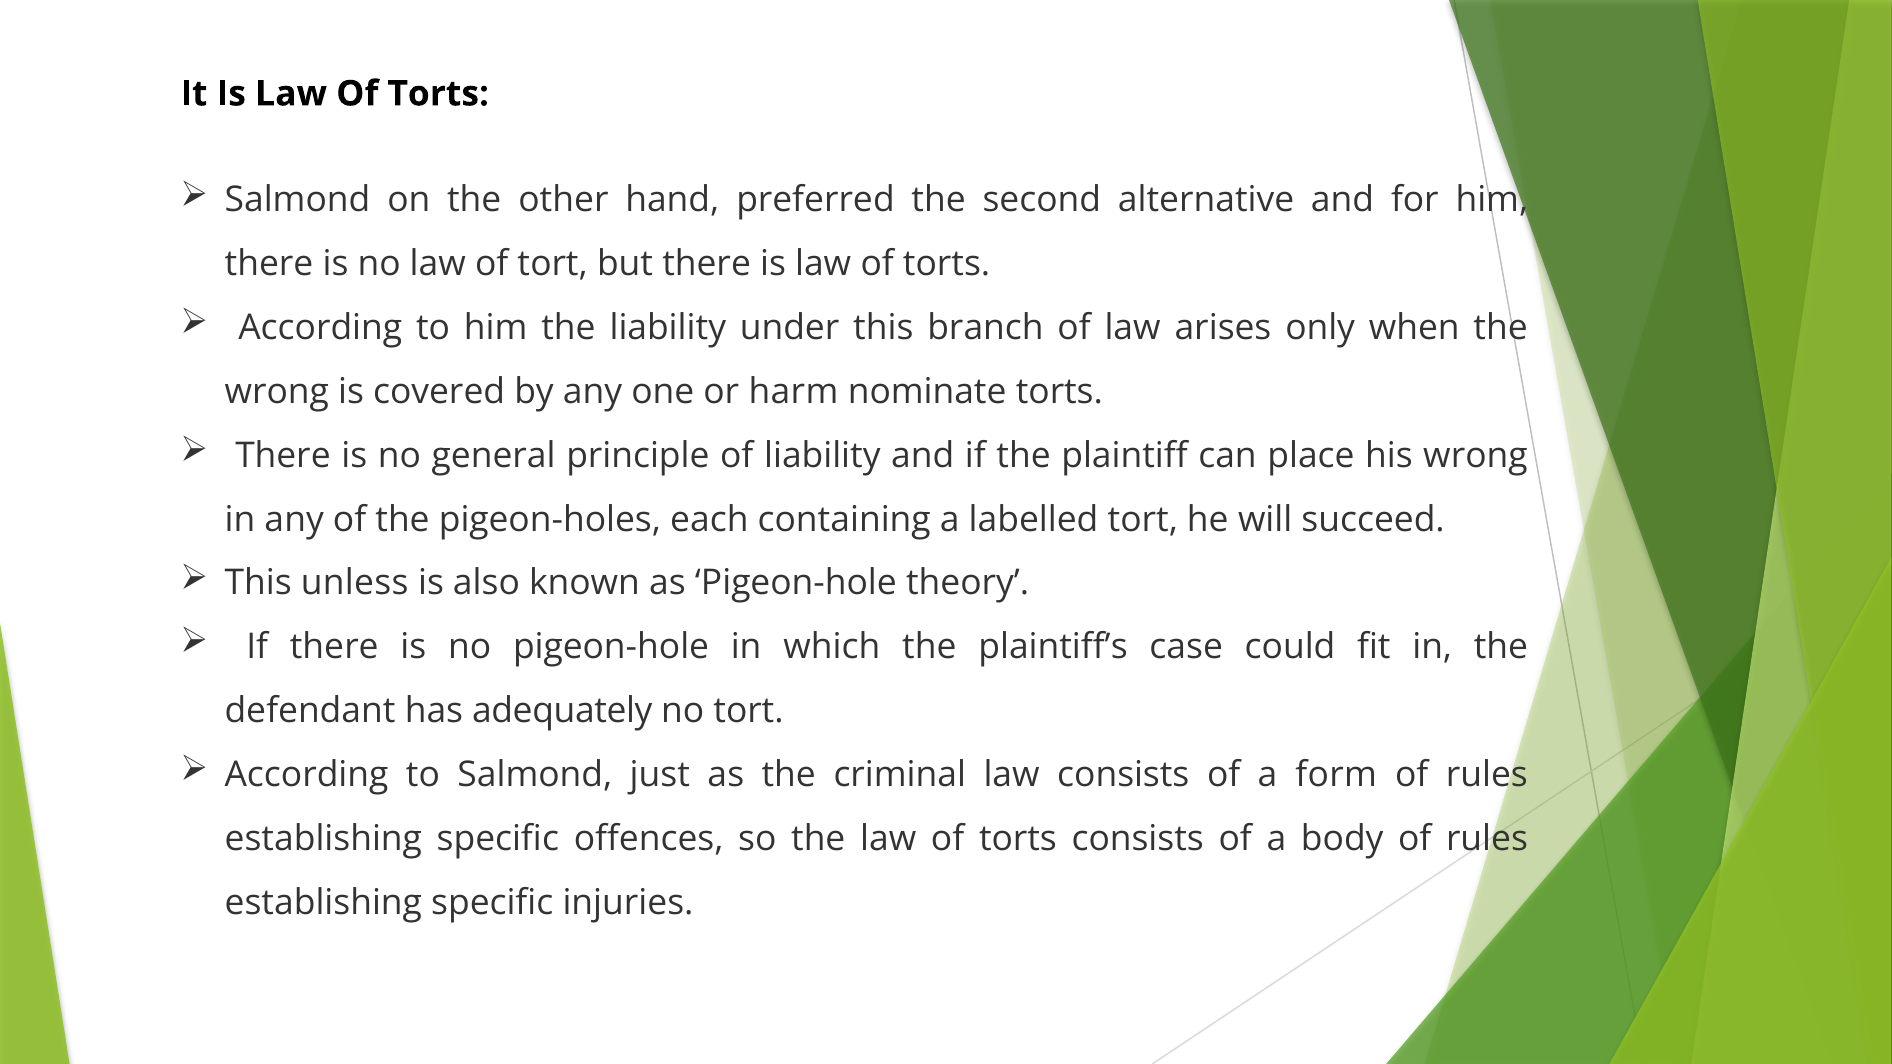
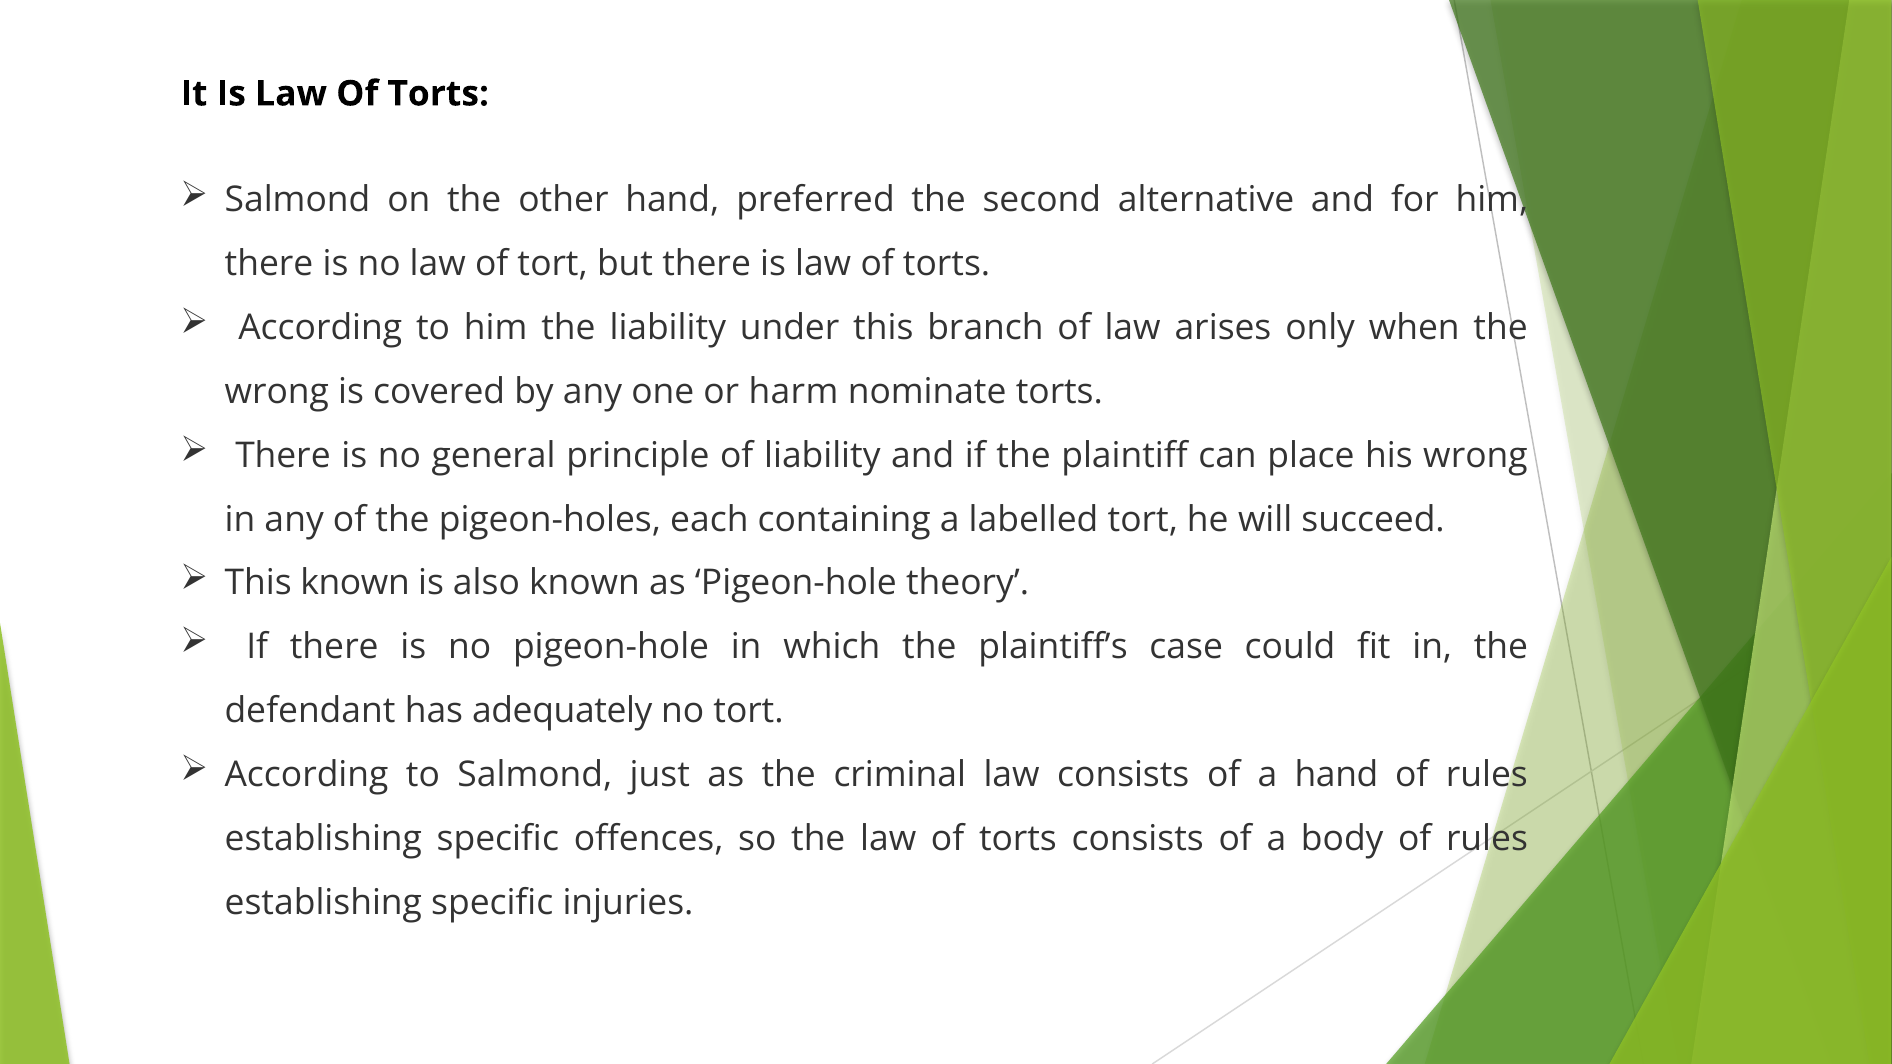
This unless: unless -> known
a form: form -> hand
